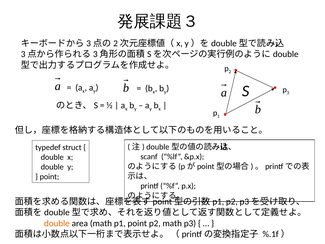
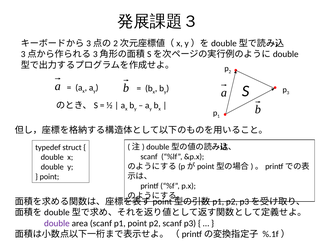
double at (57, 223) colour: orange -> purple
area math: math -> scanf
p2 math: math -> scanf
